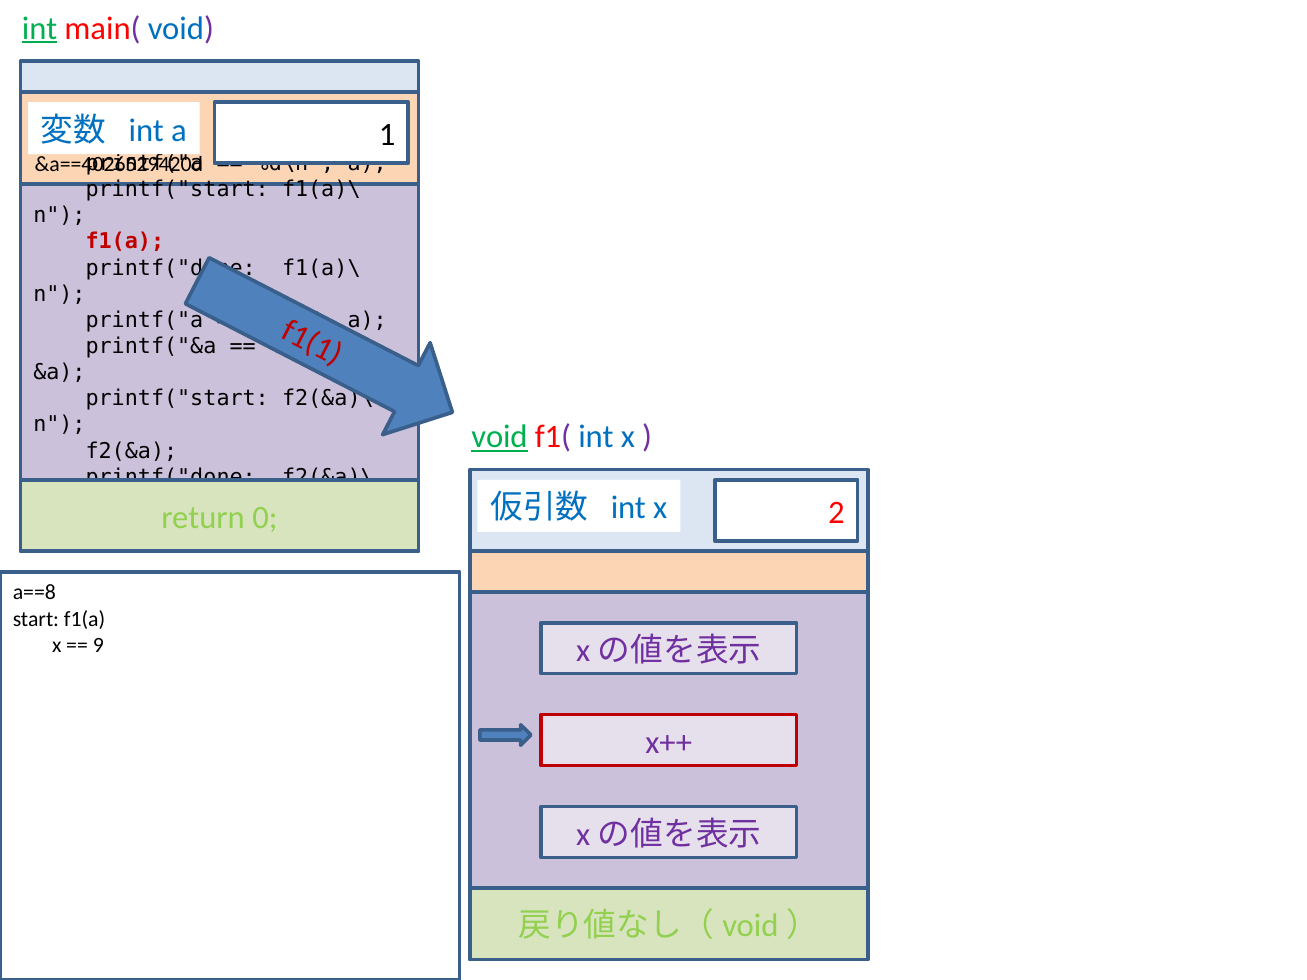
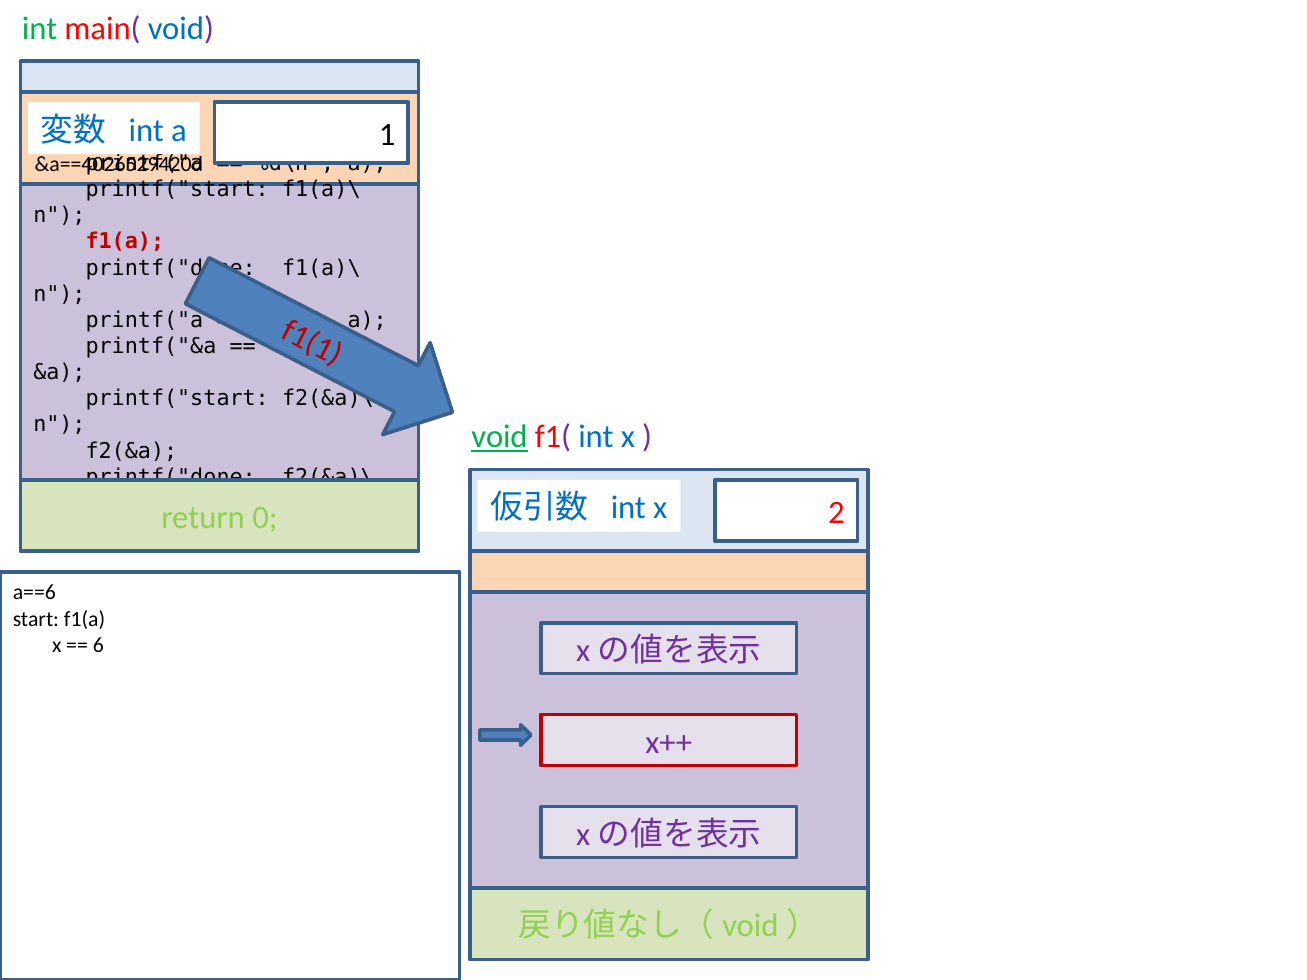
int at (40, 28) underline: present -> none
a==8: a==8 -> a==6
9: 9 -> 6
